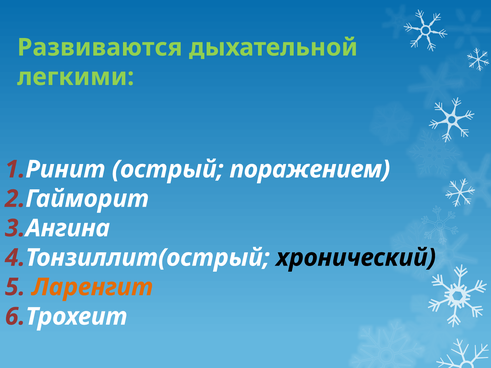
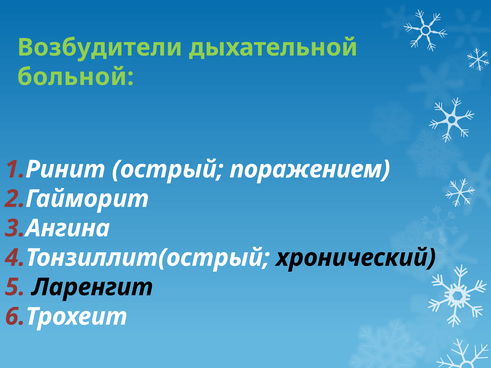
Развиваются: Развиваются -> Возбудители
легкими: легкими -> больной
Ларенгит colour: orange -> black
